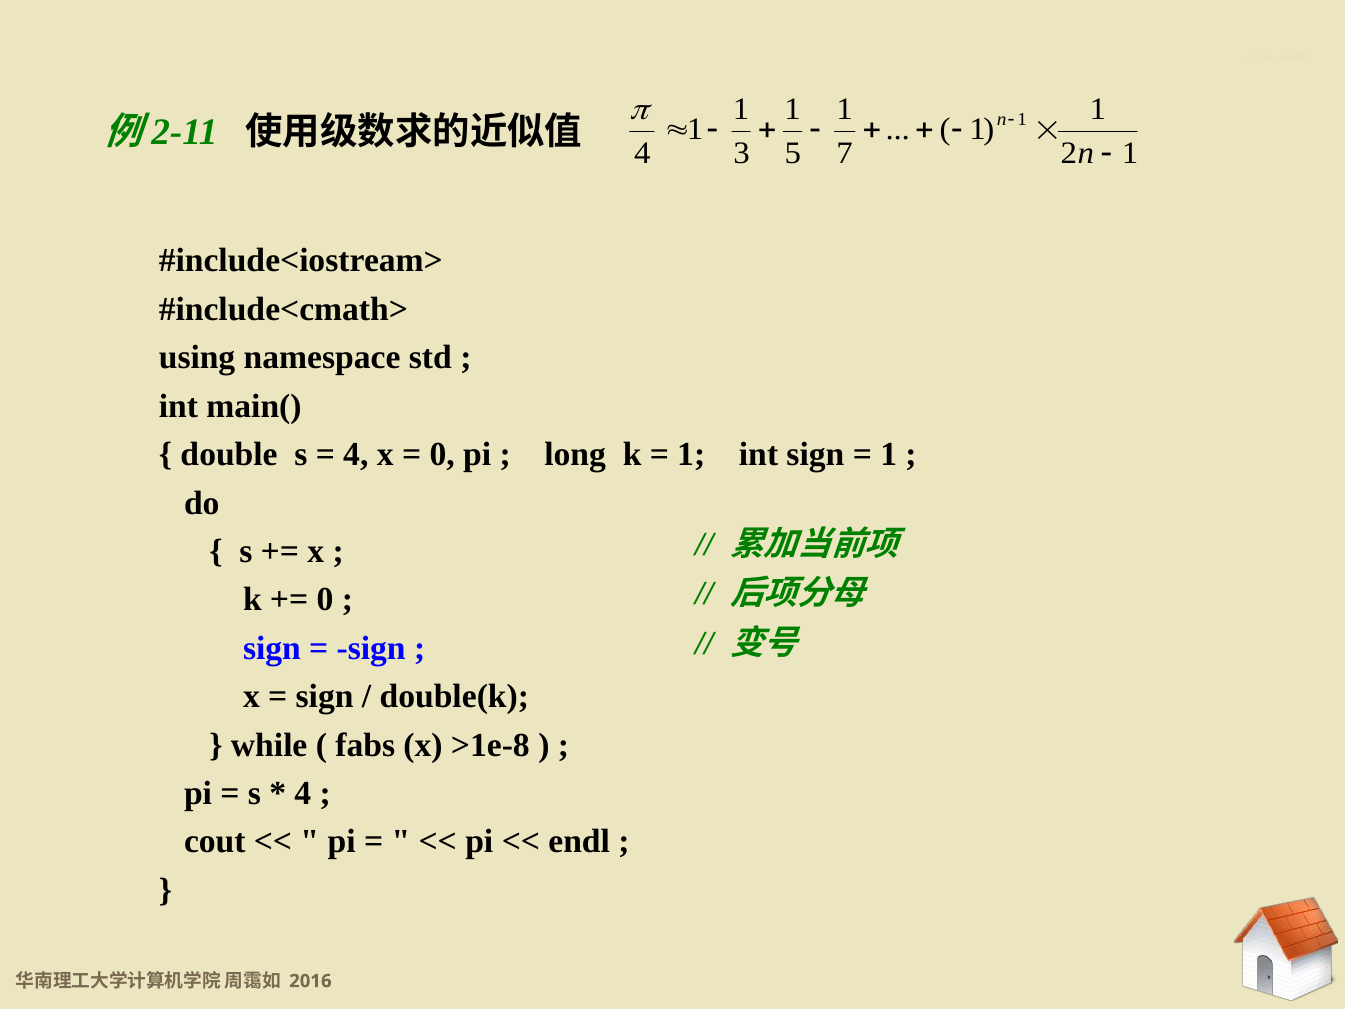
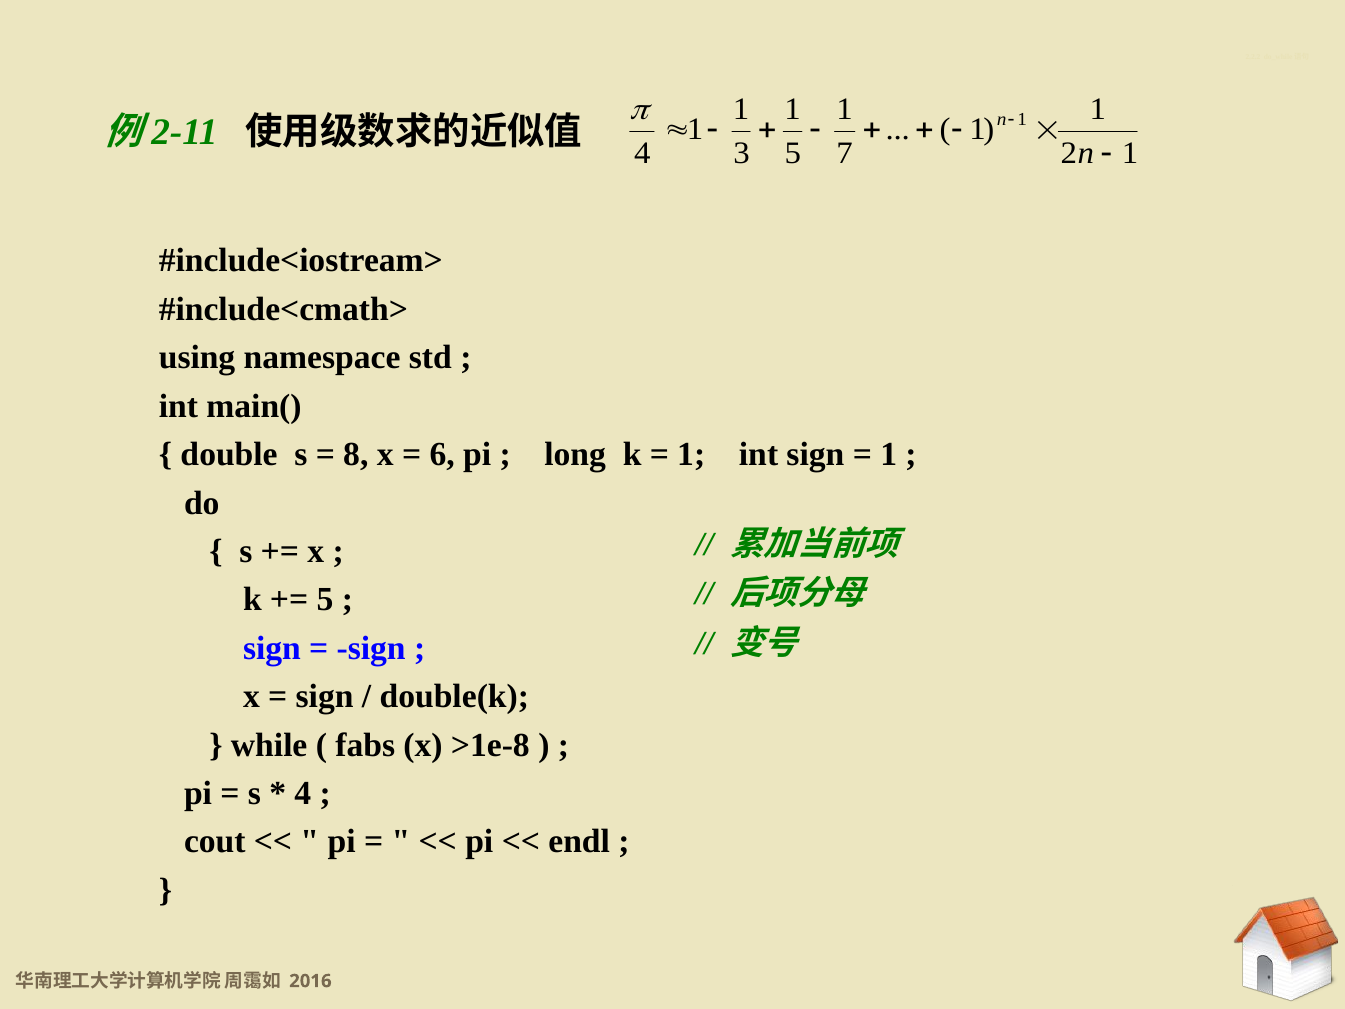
4 at (356, 454): 4 -> 8
0 at (442, 454): 0 -> 6
0 at (325, 600): 0 -> 5
